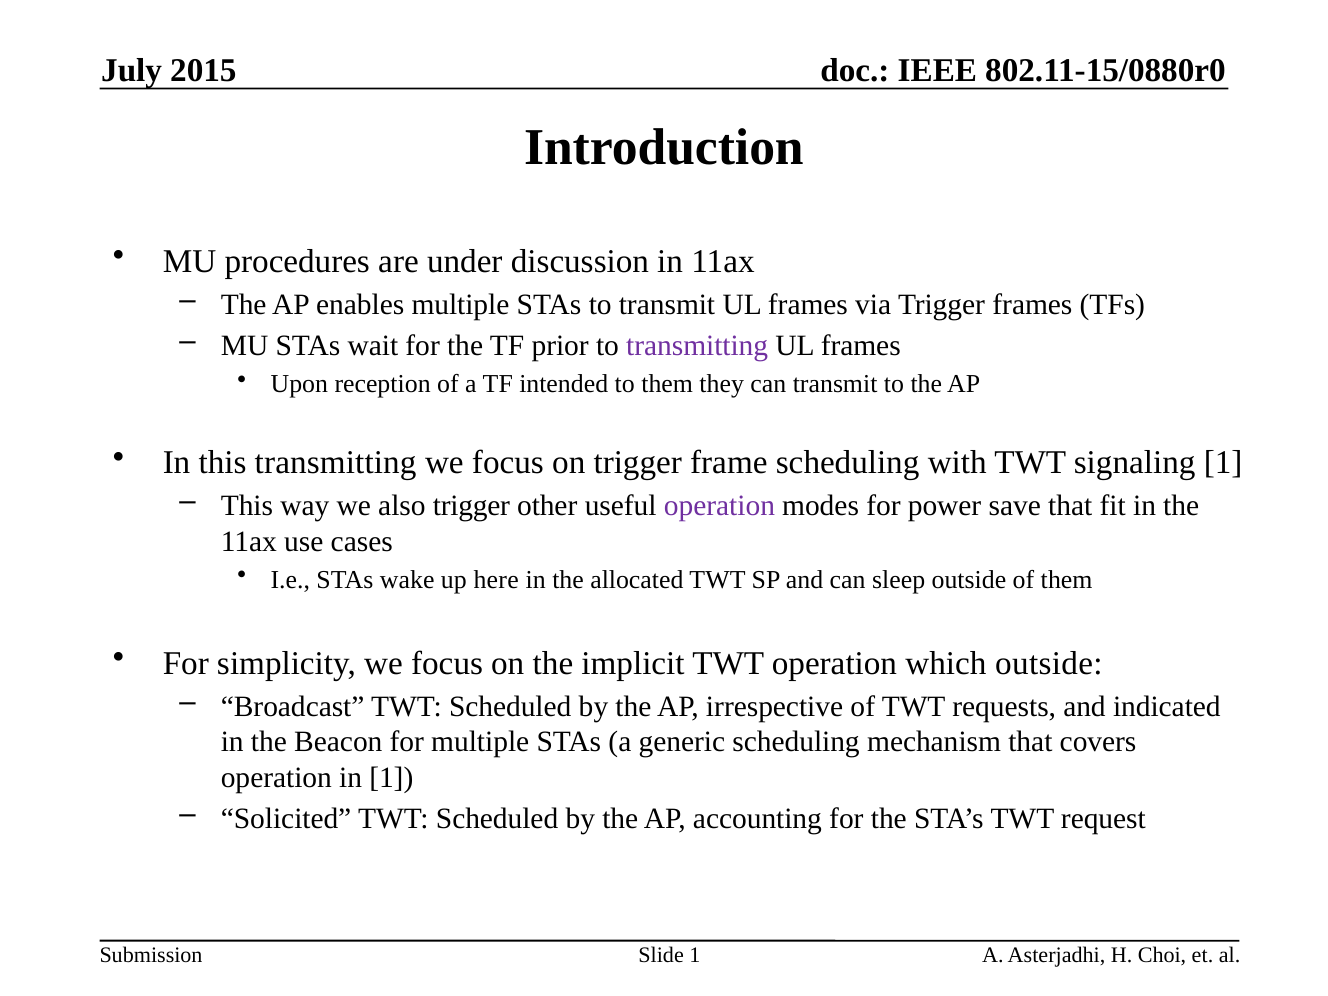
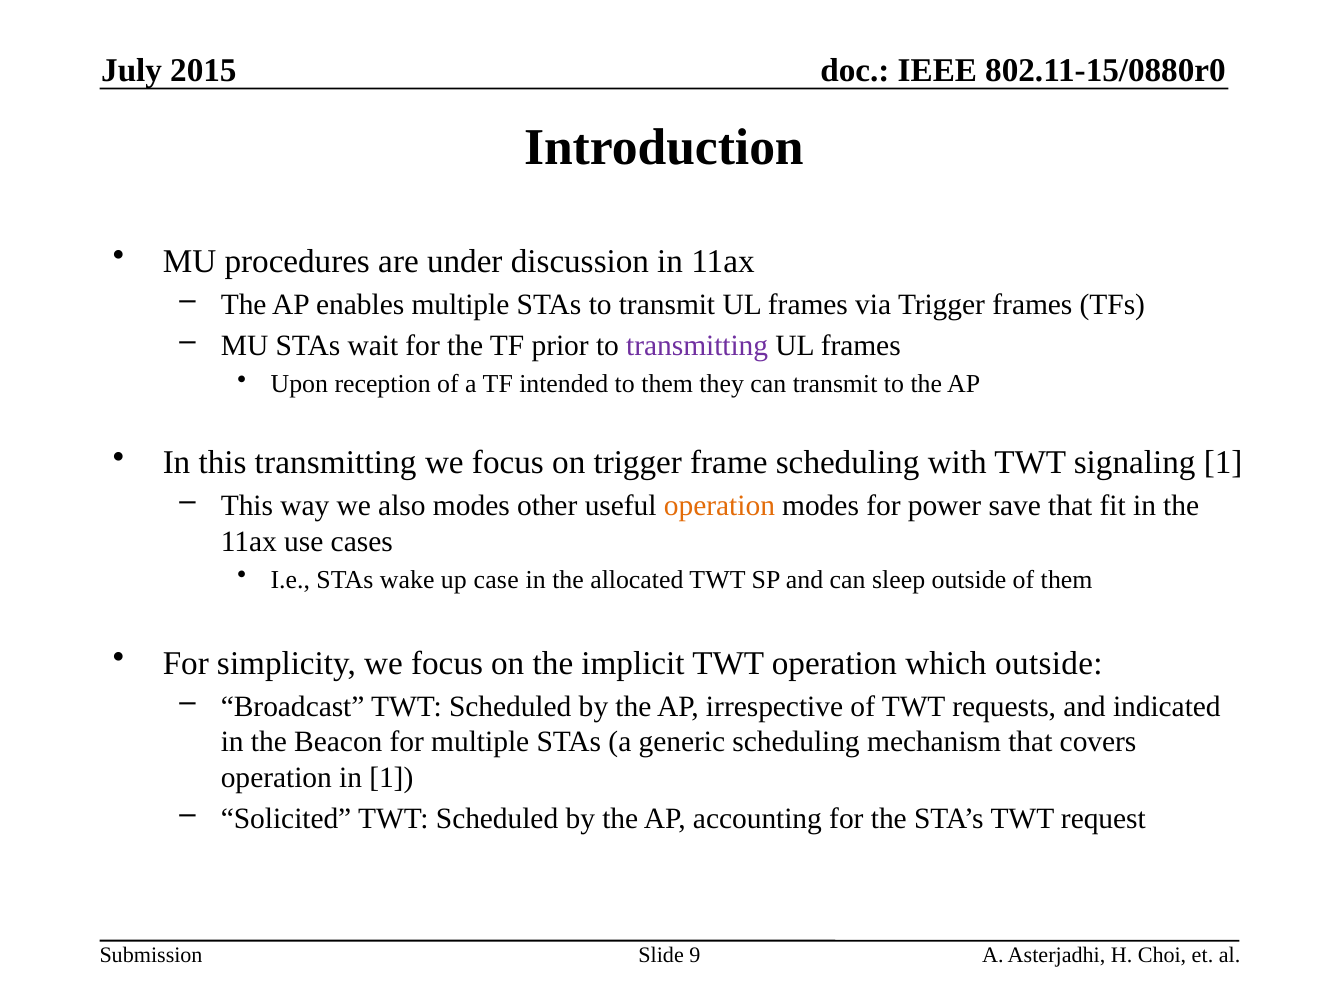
also trigger: trigger -> modes
operation at (719, 506) colour: purple -> orange
here: here -> case
Slide 1: 1 -> 9
